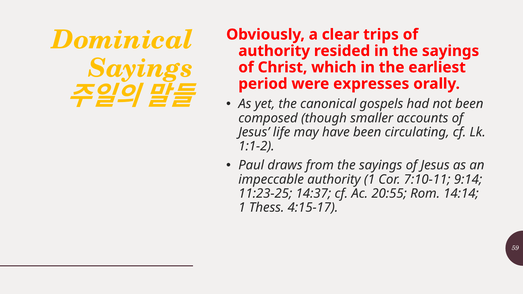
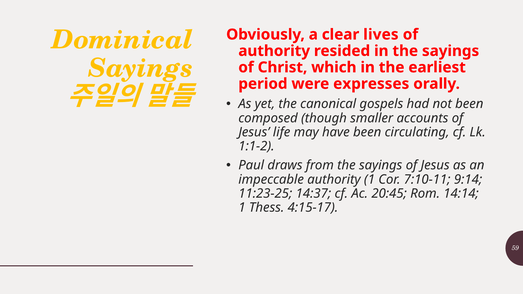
trips: trips -> lives
20:55: 20:55 -> 20:45
